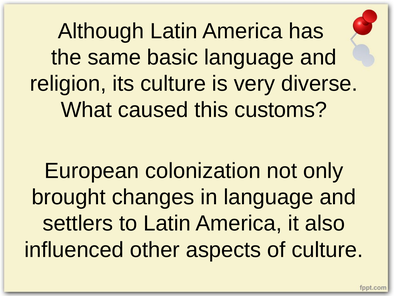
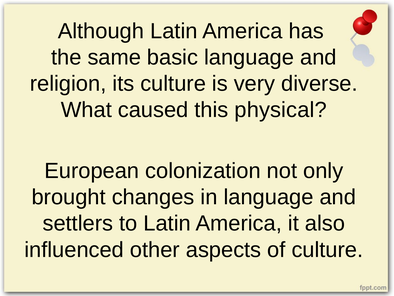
customs: customs -> physical
